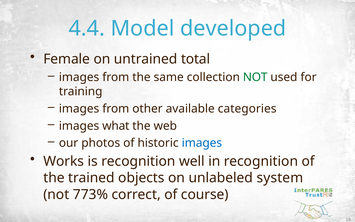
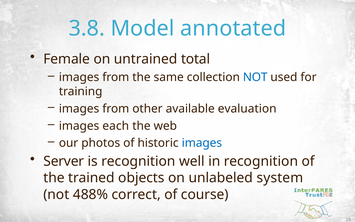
4.4: 4.4 -> 3.8
developed: developed -> annotated
NOT at (255, 77) colour: green -> blue
categories: categories -> evaluation
what: what -> each
Works: Works -> Server
773%: 773% -> 488%
